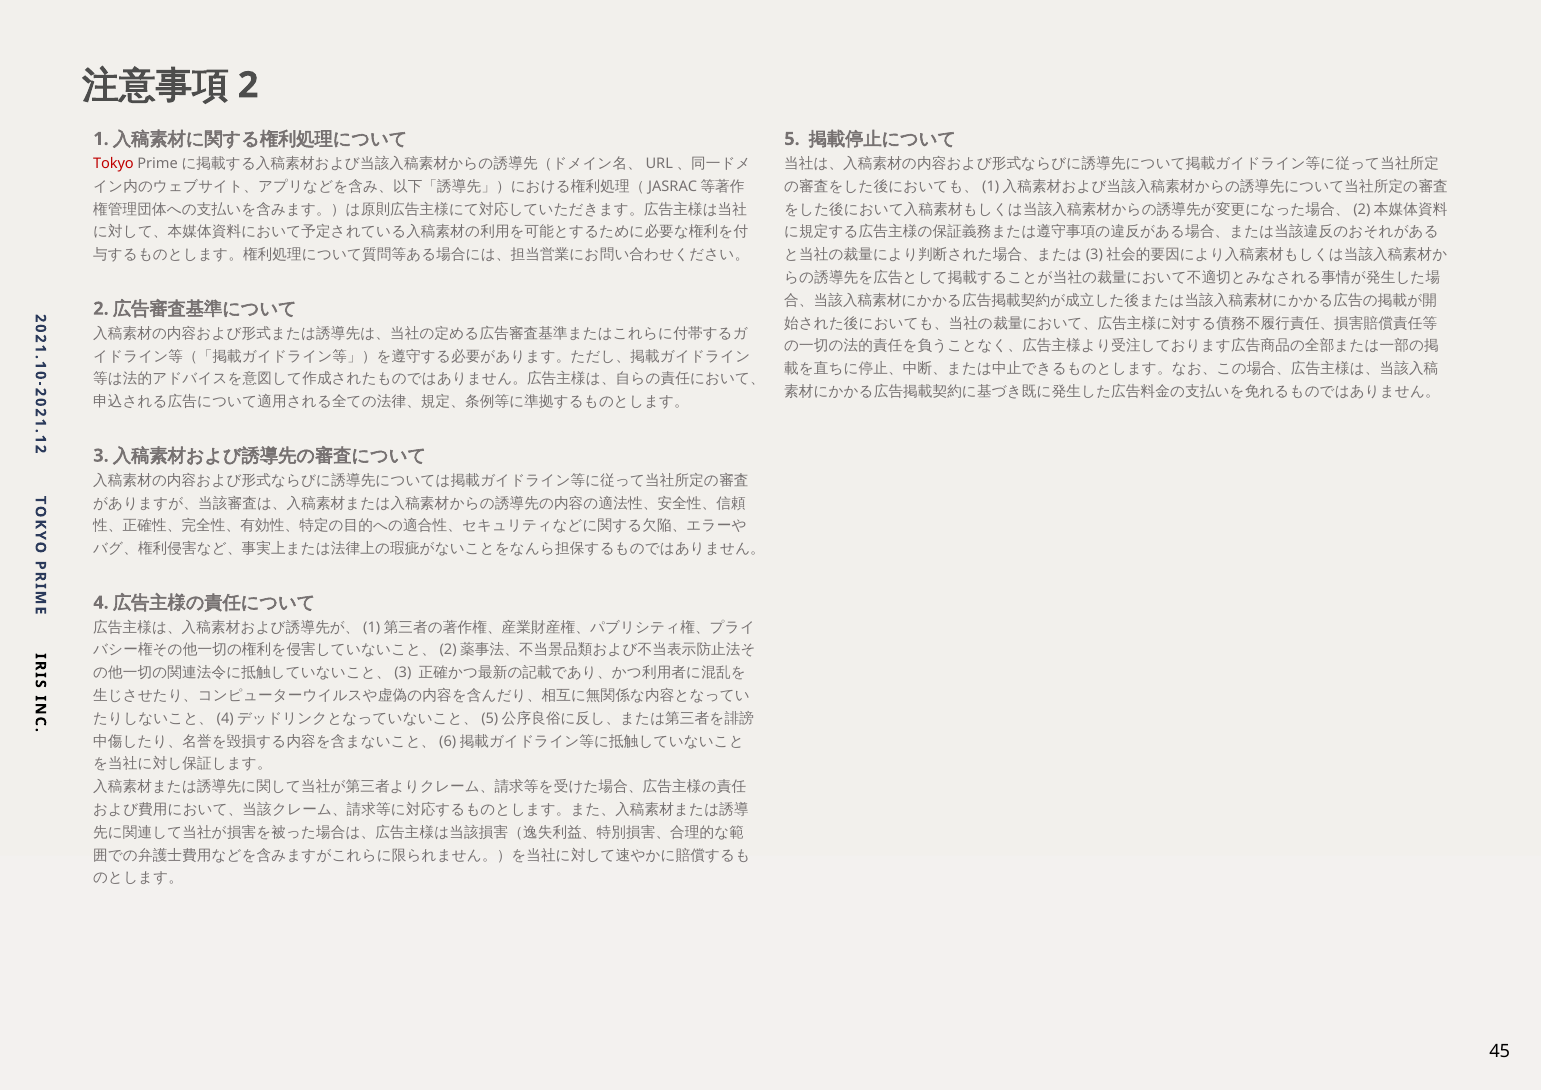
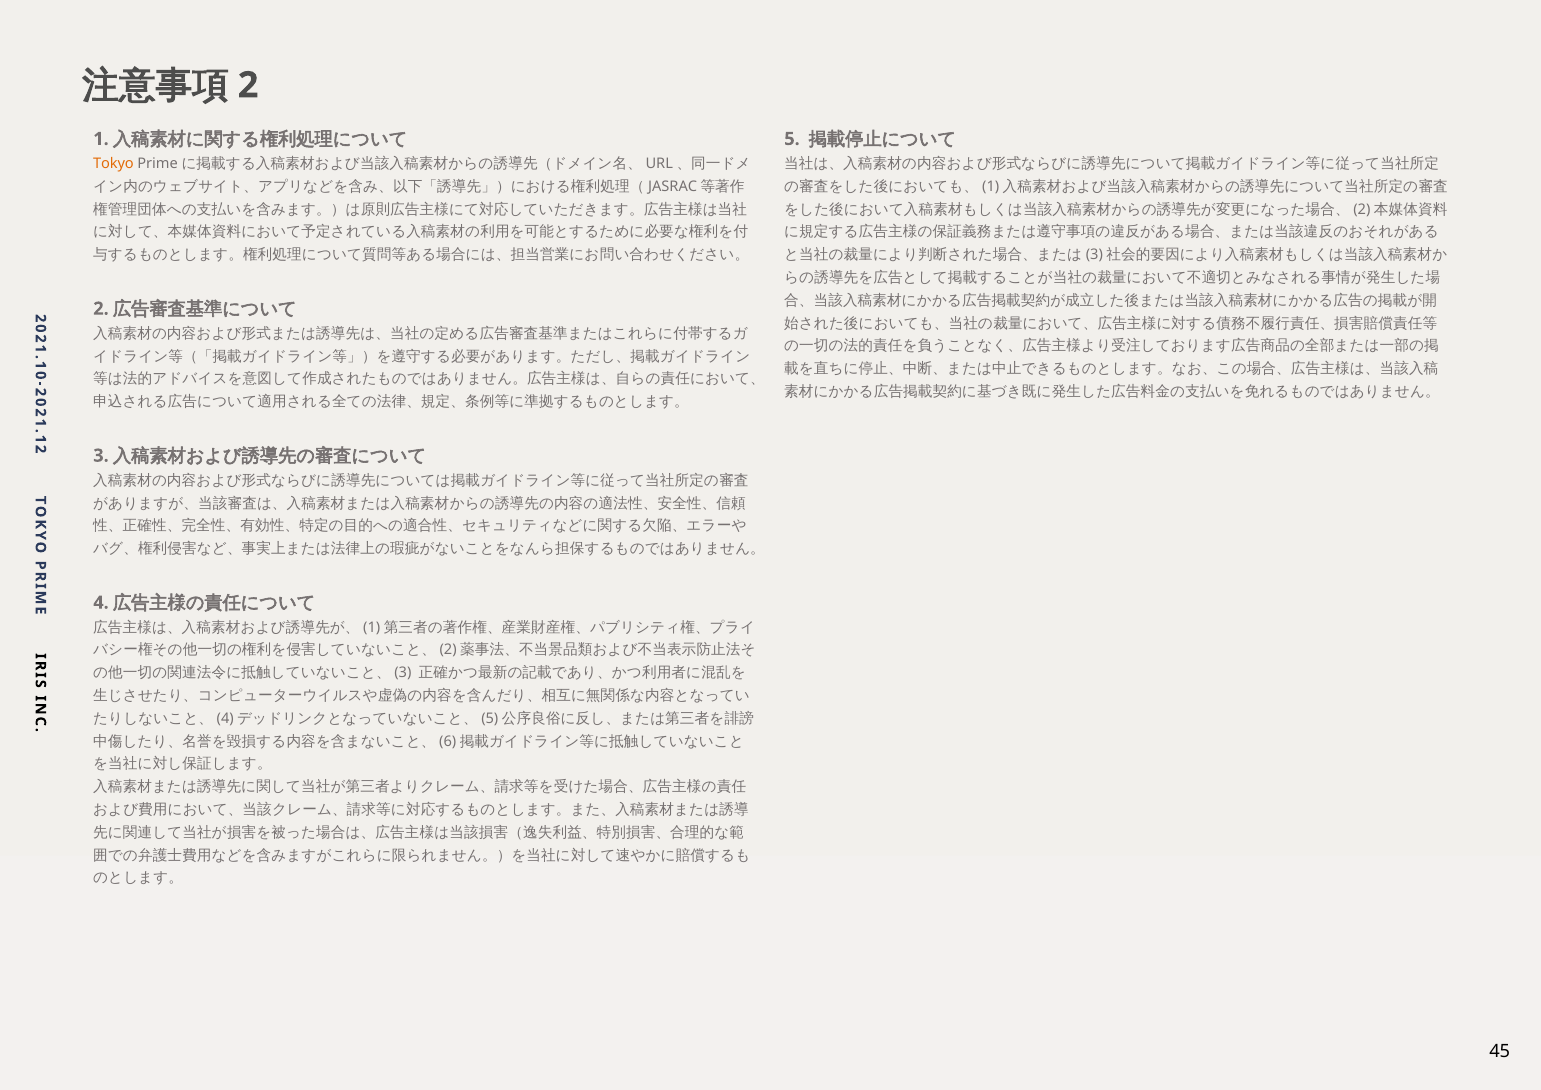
Tokyo colour: red -> orange
